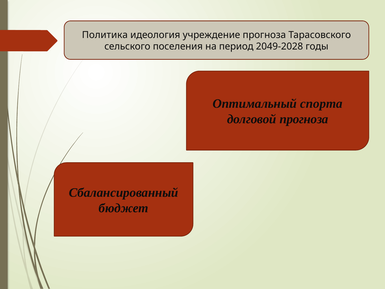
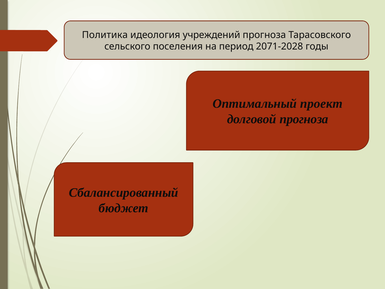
учреждение: учреждение -> учреждений
2049-2028: 2049-2028 -> 2071-2028
спорта: спорта -> проект
